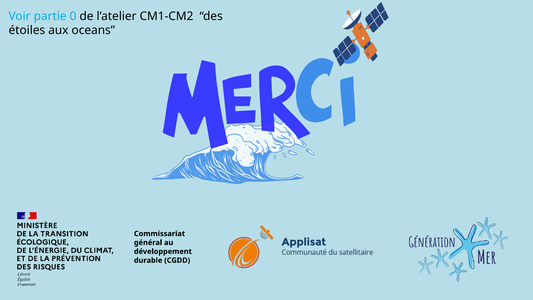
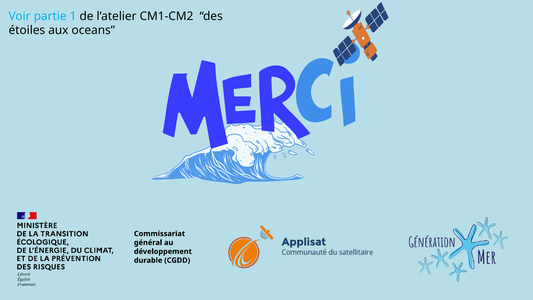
0: 0 -> 1
